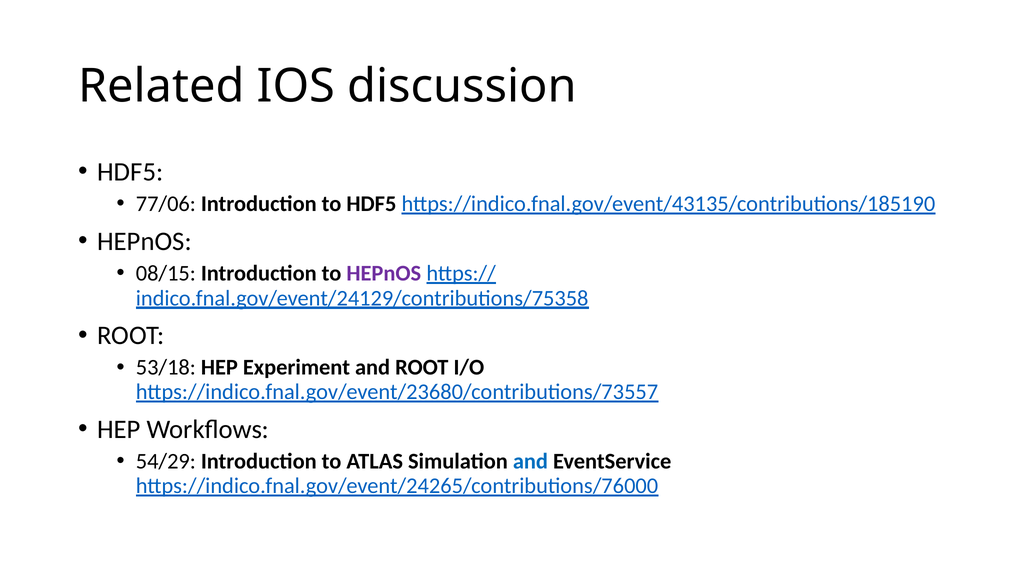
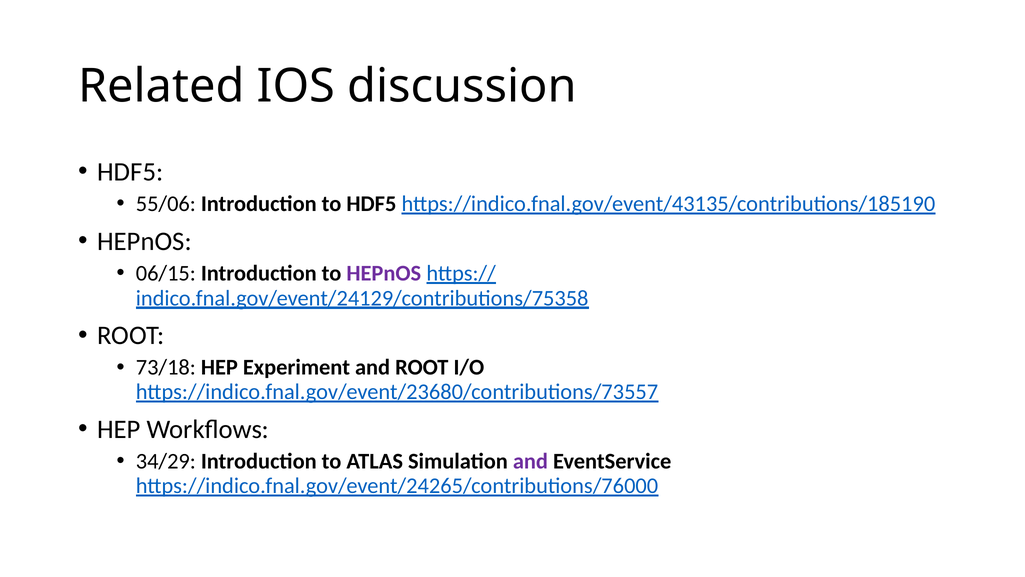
77/06: 77/06 -> 55/06
08/15: 08/15 -> 06/15
53/18: 53/18 -> 73/18
54/29: 54/29 -> 34/29
and at (530, 461) colour: blue -> purple
